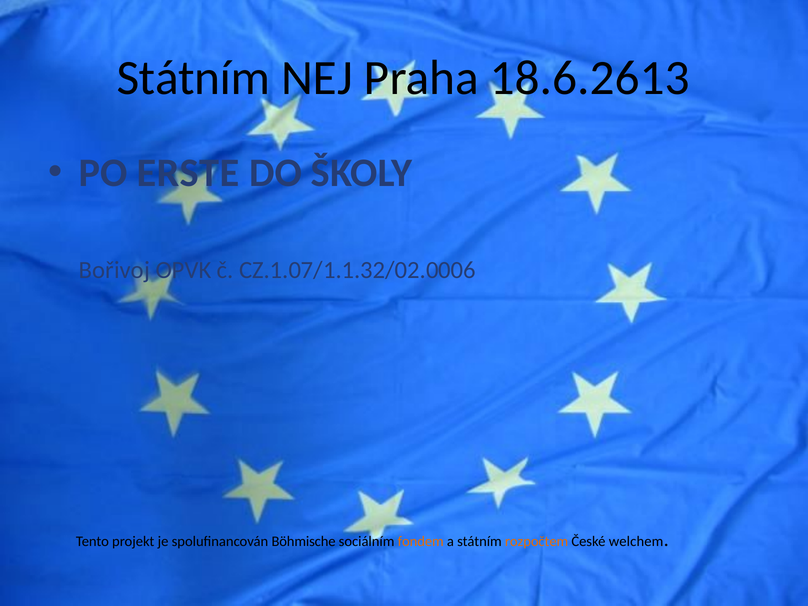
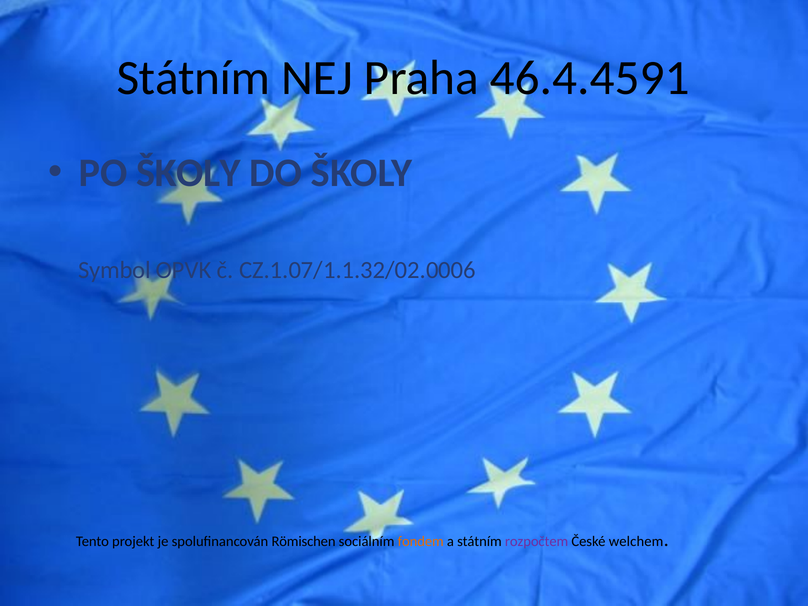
18.6.2613: 18.6.2613 -> 46.4.4591
PO ERSTE: ERSTE -> ŠKOLY
Bořivoj: Bořivoj -> Symbol
Böhmische: Böhmische -> Römischen
rozpočtem colour: orange -> purple
